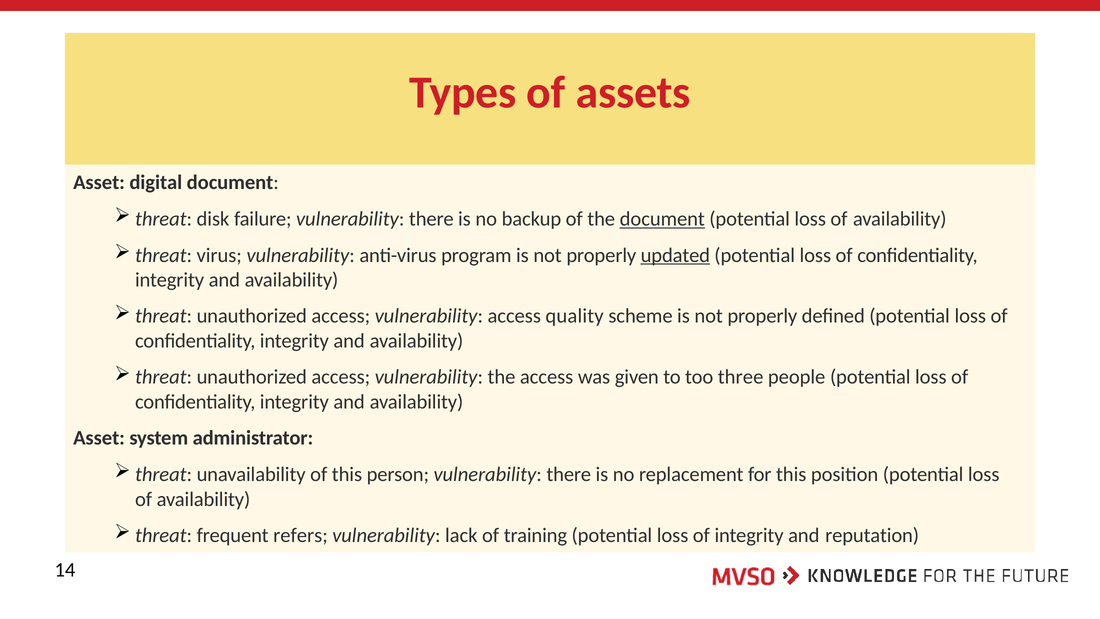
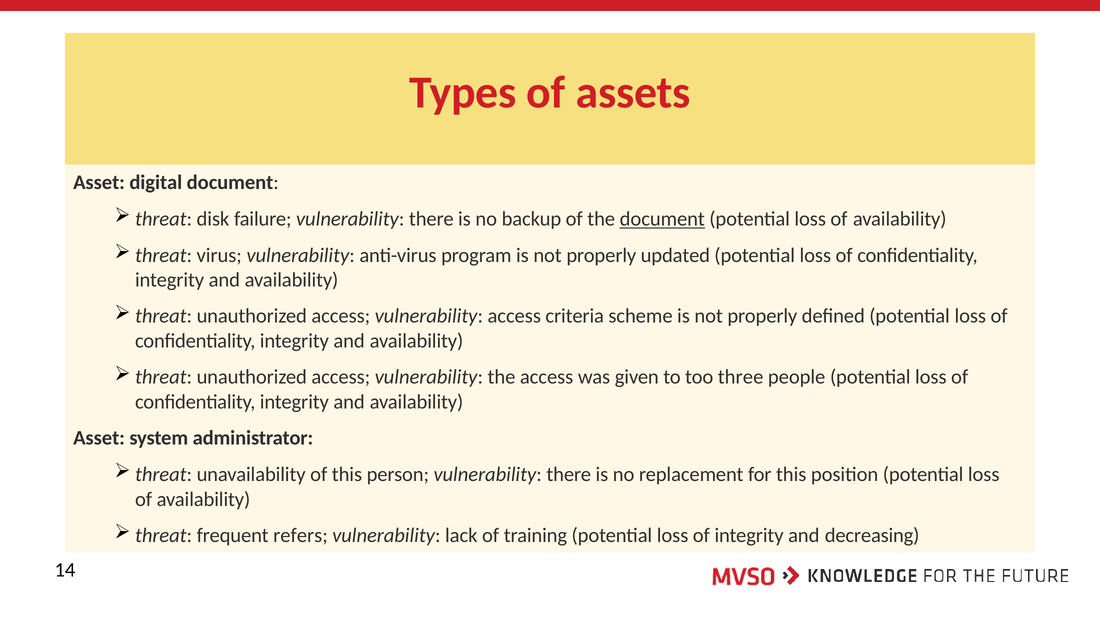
updated underline: present -> none
quality: quality -> criteria
reputation: reputation -> decreasing
